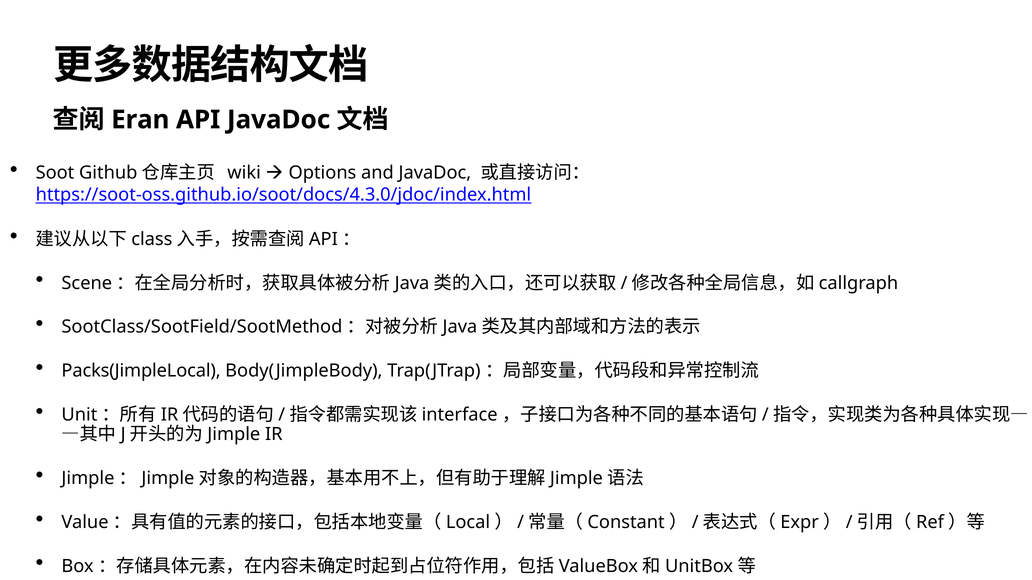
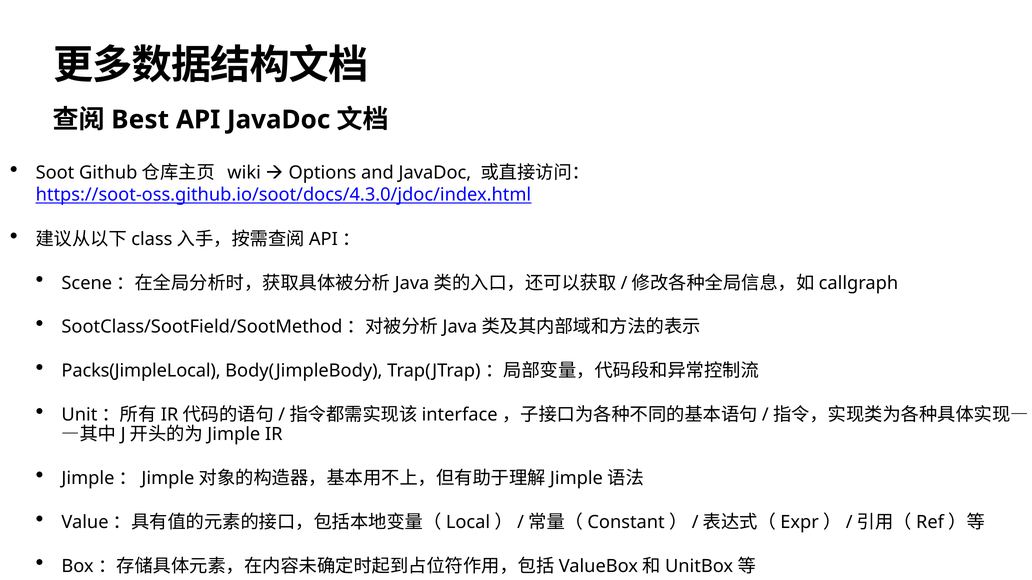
Eran: Eran -> Best
